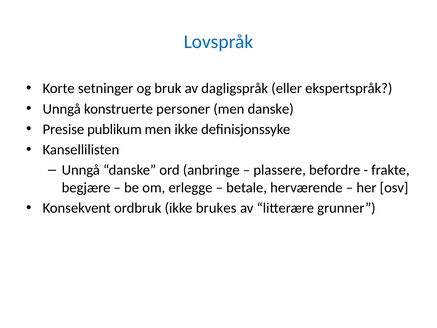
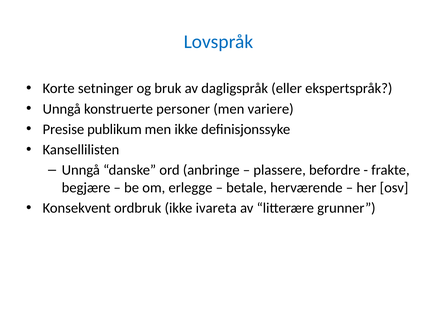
men danske: danske -> variere
brukes: brukes -> ivareta
